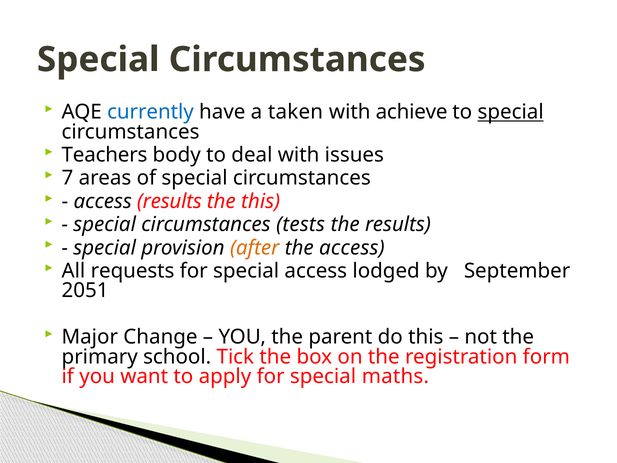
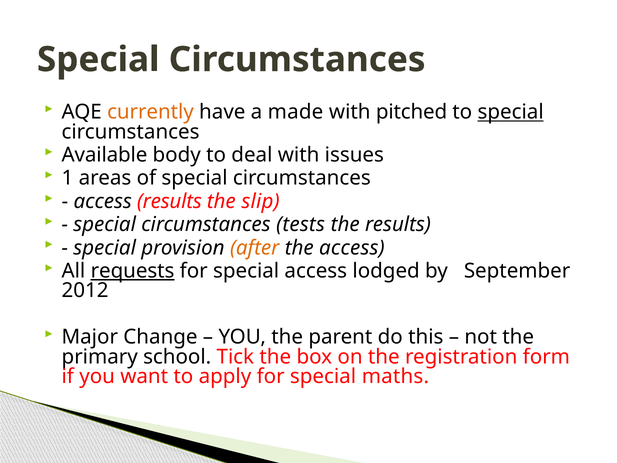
currently colour: blue -> orange
taken: taken -> made
achieve: achieve -> pitched
Teachers: Teachers -> Available
7: 7 -> 1
the this: this -> slip
requests underline: none -> present
2051: 2051 -> 2012
